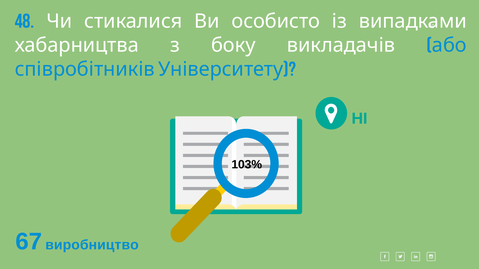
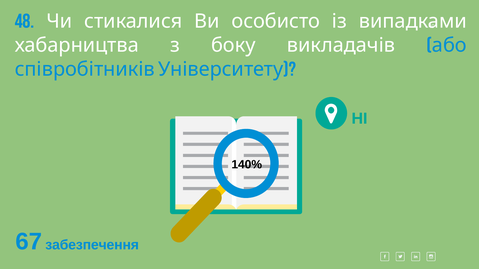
103%: 103% -> 140%
виробництво: виробництво -> забезпечення
